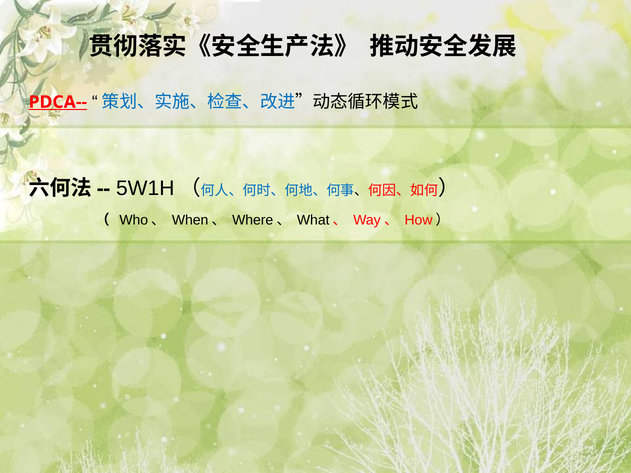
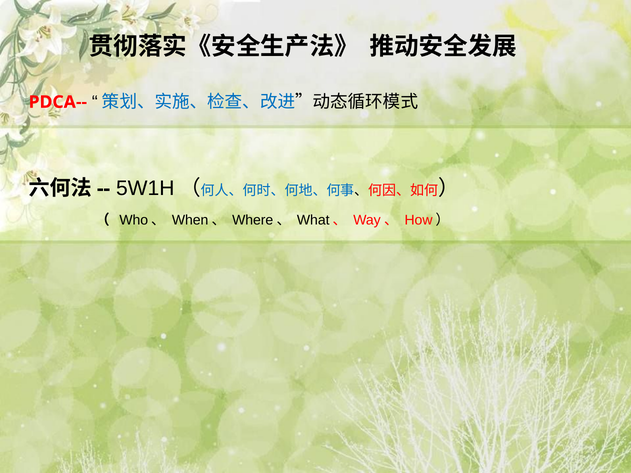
PDCA-- underline: present -> none
